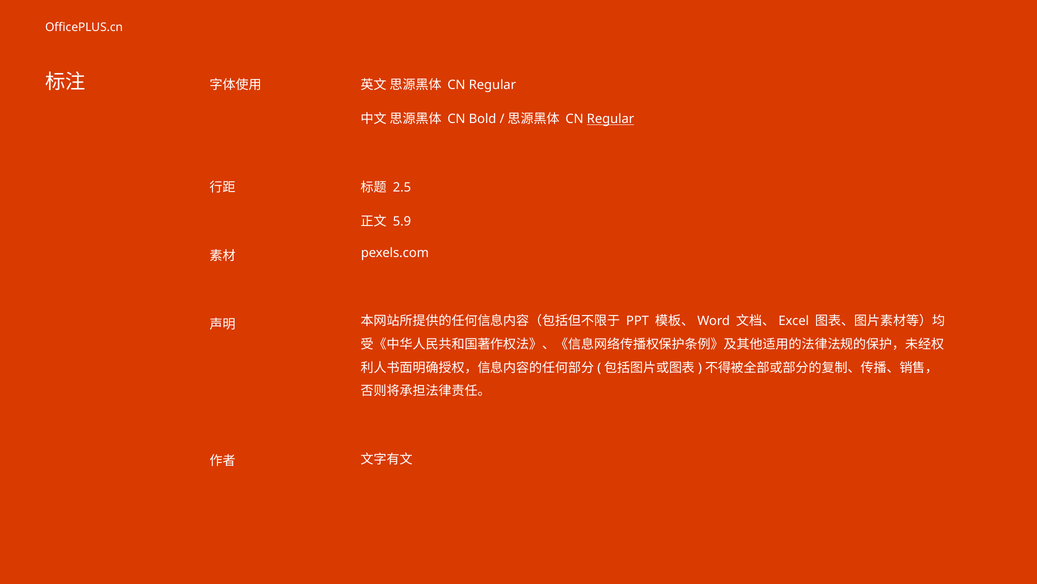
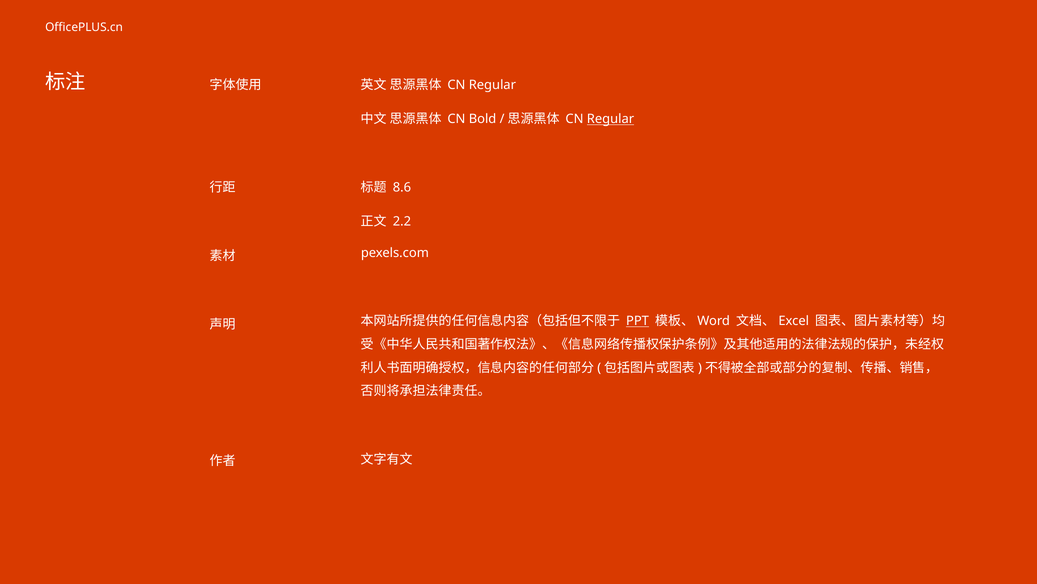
2.5: 2.5 -> 8.6
5.9: 5.9 -> 2.2
PPT underline: none -> present
